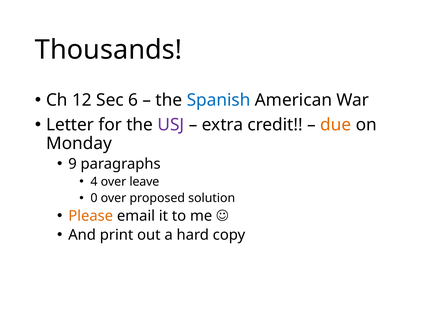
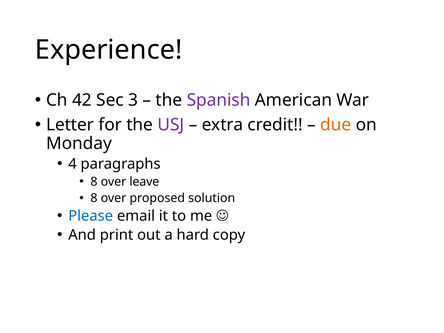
Thousands: Thousands -> Experience
12: 12 -> 42
6: 6 -> 3
Spanish colour: blue -> purple
9: 9 -> 4
4 at (94, 182): 4 -> 8
0 at (94, 198): 0 -> 8
Please colour: orange -> blue
